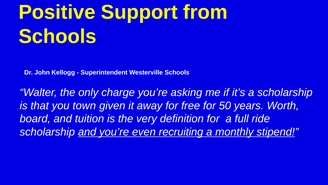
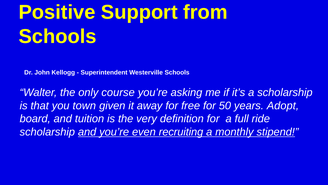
charge: charge -> course
Worth: Worth -> Adopt
